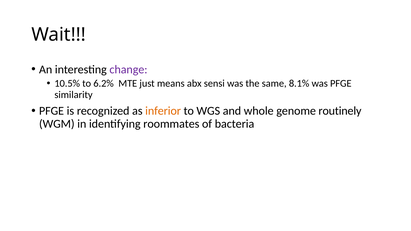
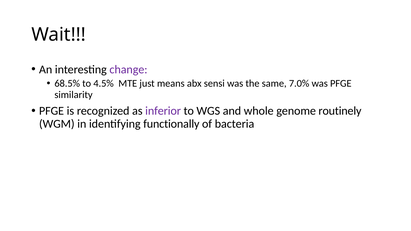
10.5%: 10.5% -> 68.5%
6.2%: 6.2% -> 4.5%
8.1%: 8.1% -> 7.0%
inferior colour: orange -> purple
roommates: roommates -> functionally
